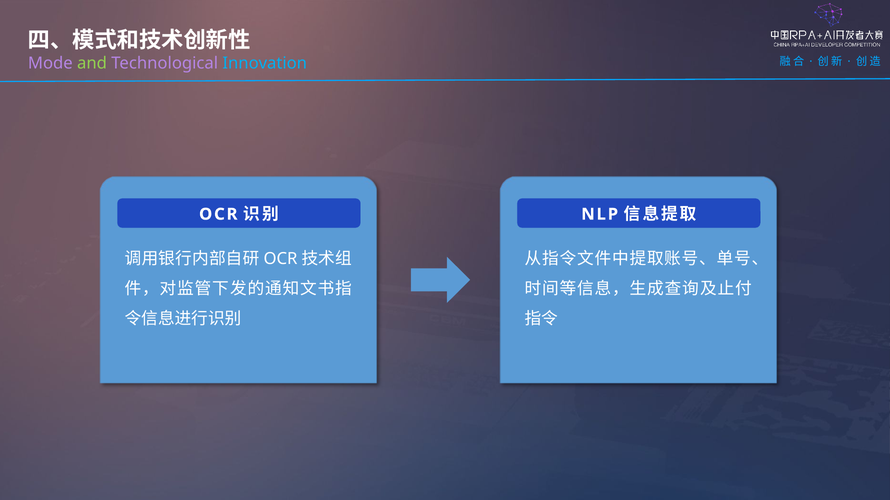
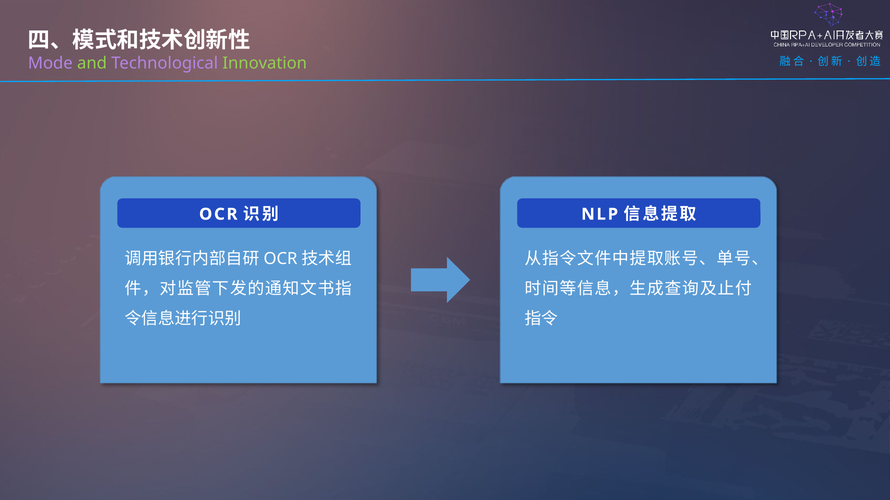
Innovation colour: light blue -> light green
